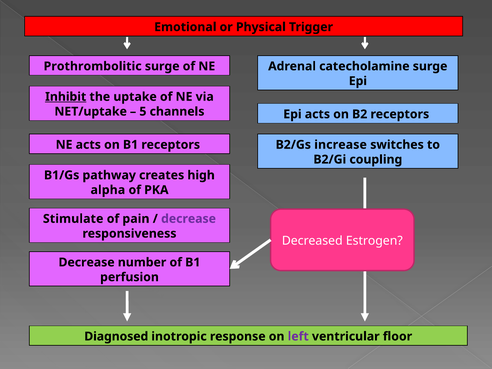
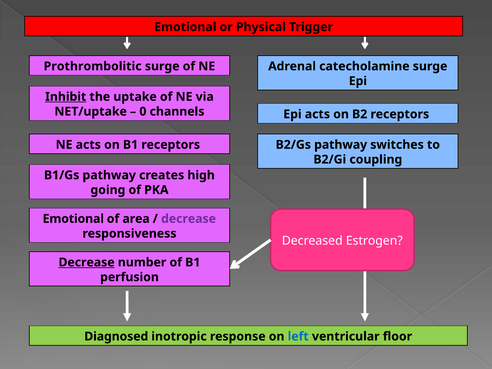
5: 5 -> 0
B2/Gs increase: increase -> pathway
alpha: alpha -> going
Stimulate at (73, 219): Stimulate -> Emotional
pain: pain -> area
Decrease at (87, 262) underline: none -> present
left colour: purple -> blue
